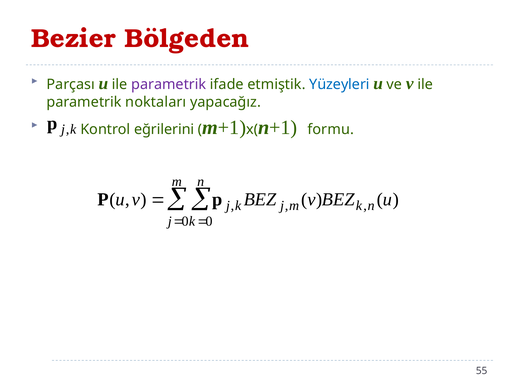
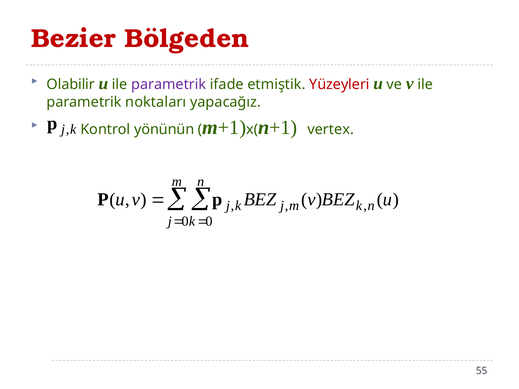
Parçası: Parçası -> Olabilir
Yüzeyleri colour: blue -> red
eğrilerini: eğrilerini -> yönünün
formu: formu -> vertex
